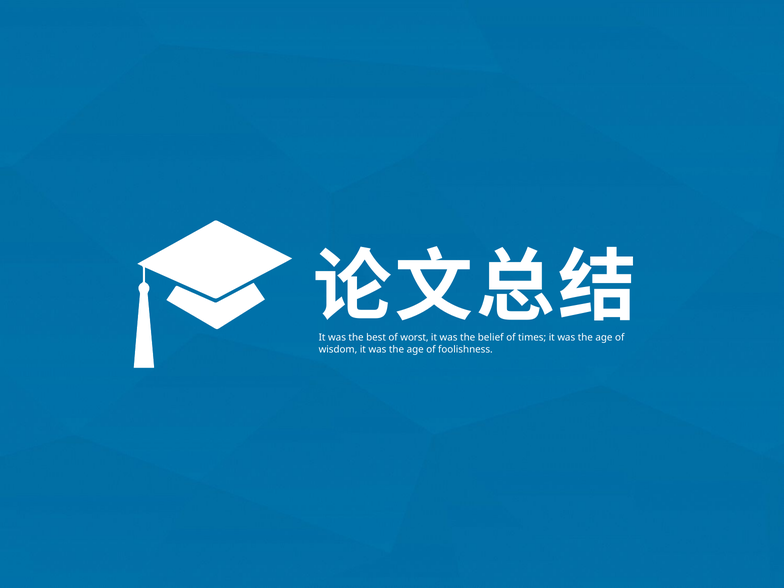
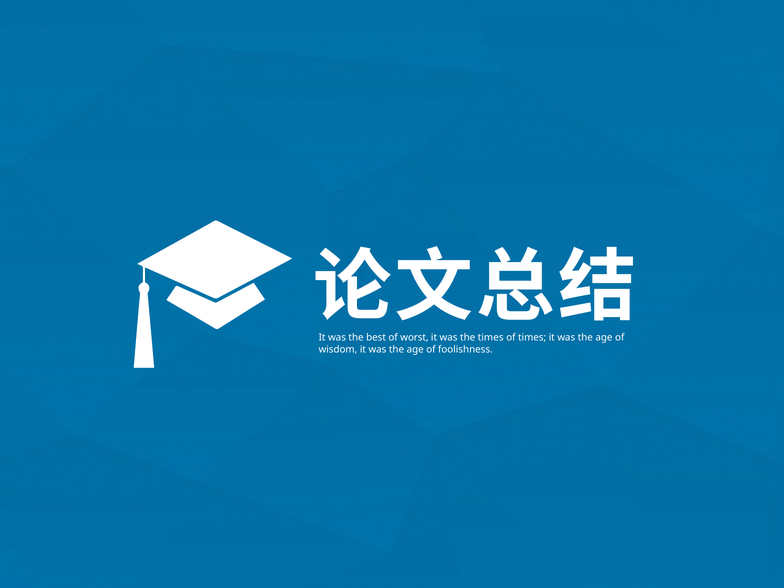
the belief: belief -> times
